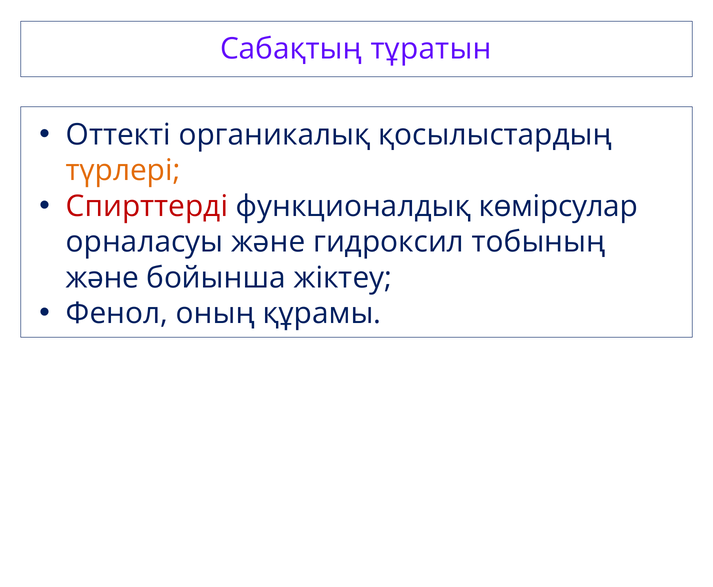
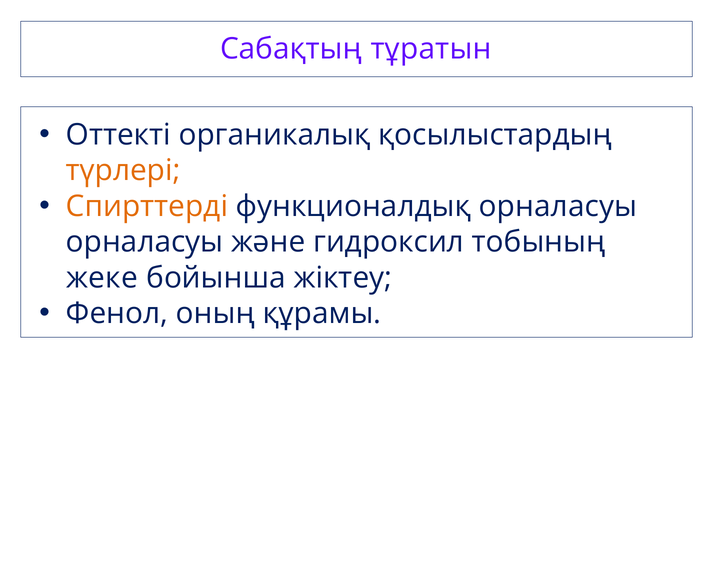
Спирттерді colour: red -> orange
функционалдық көмірсулар: көмірсулар -> орналасуы
және at (102, 278): және -> жеке
